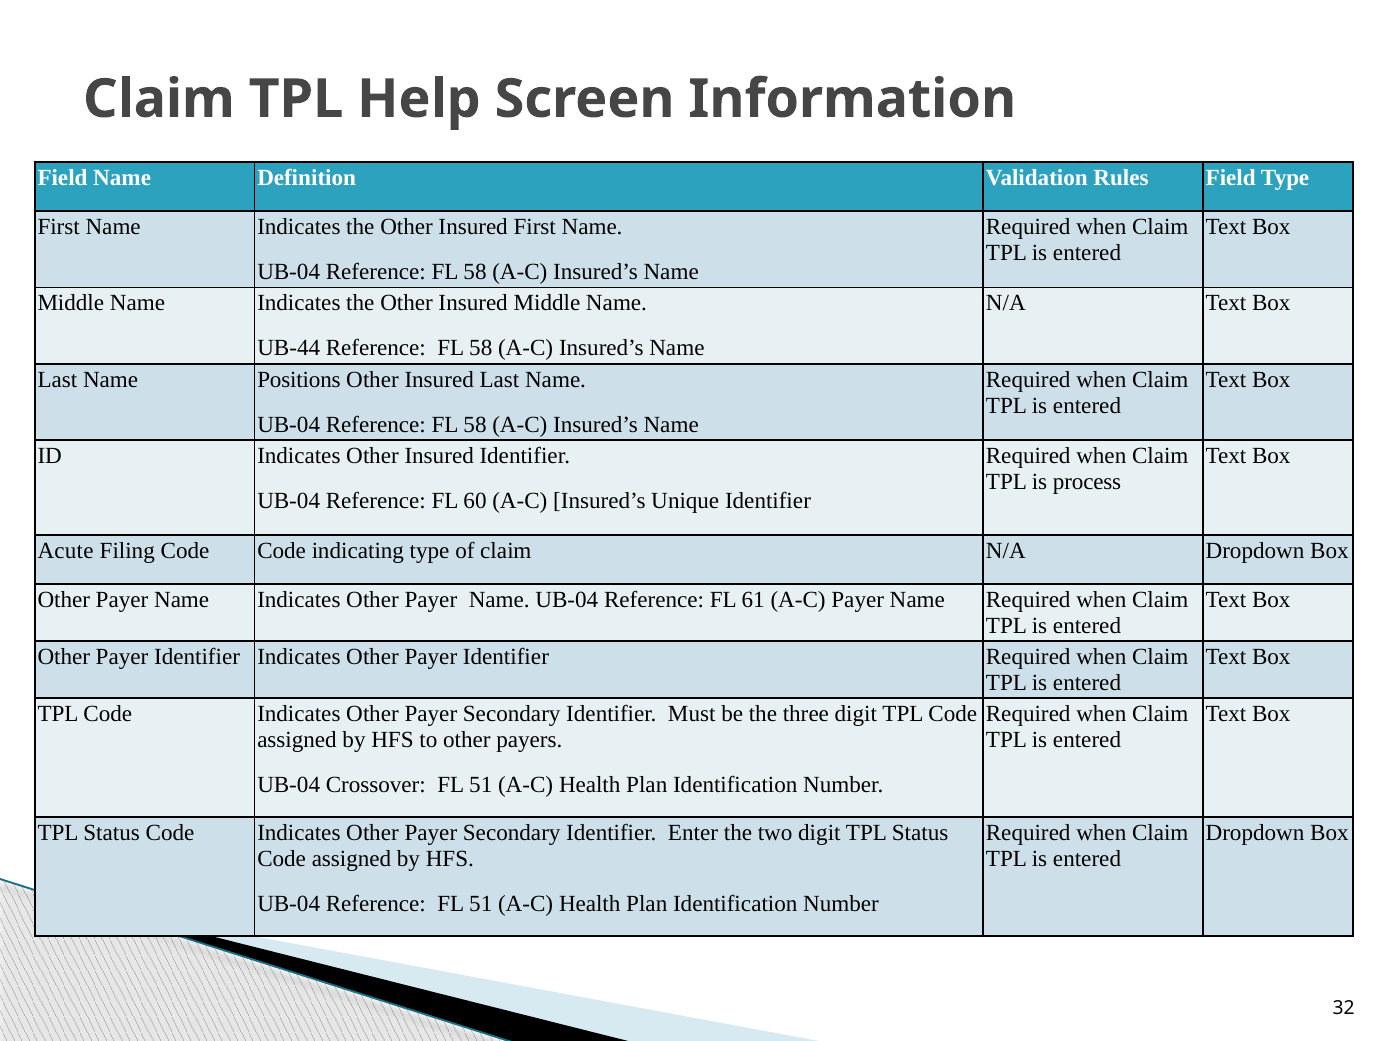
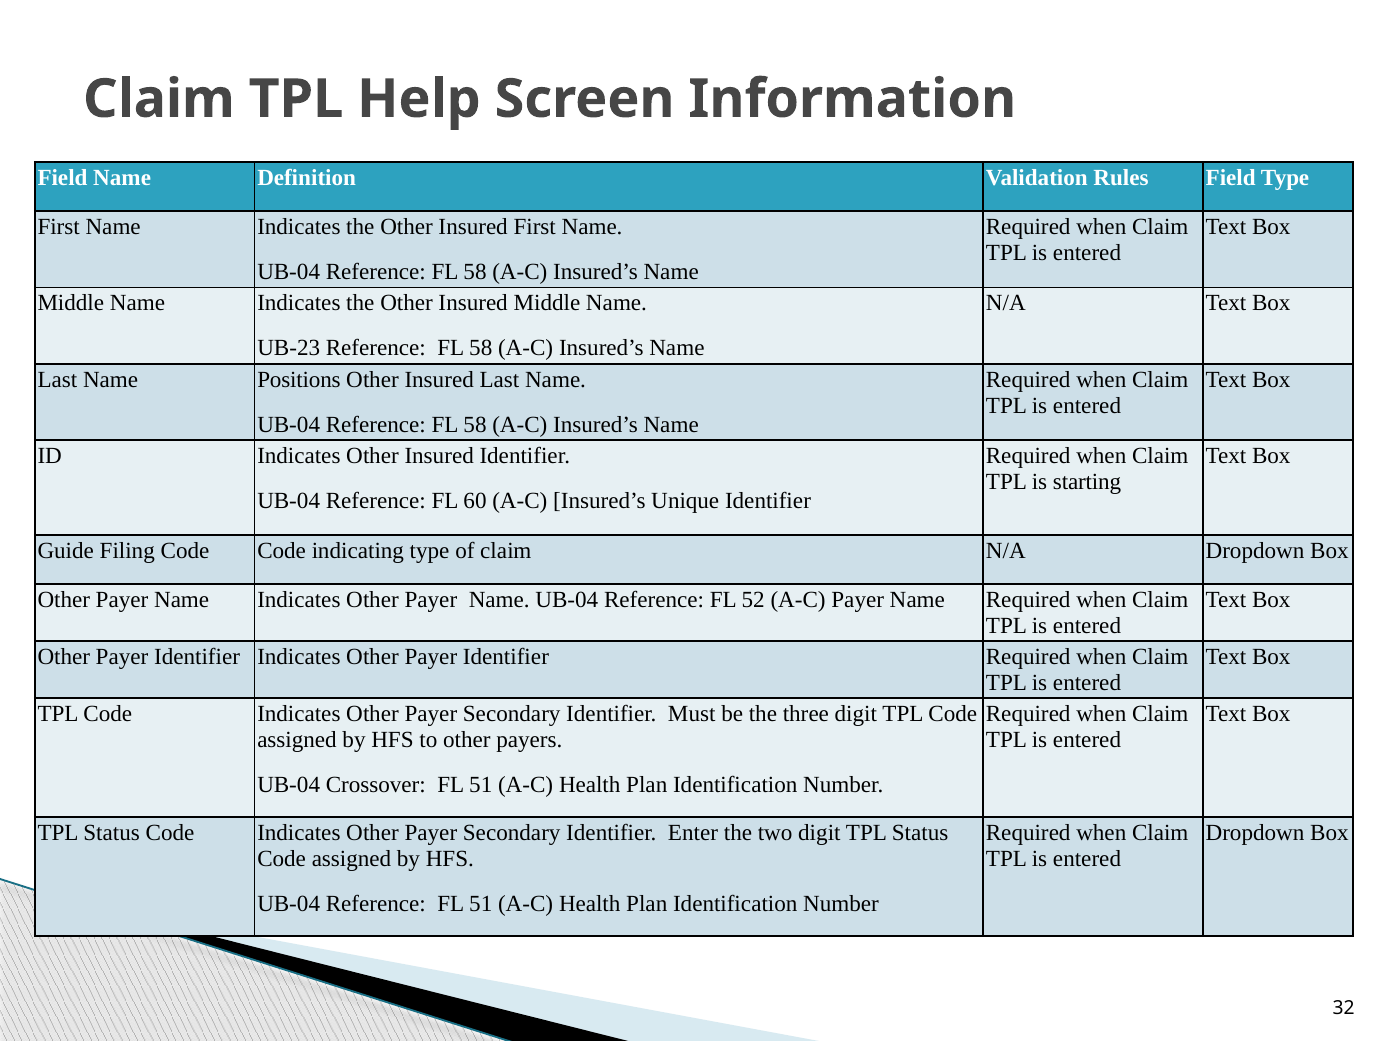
UB-44: UB-44 -> UB-23
process: process -> starting
Acute: Acute -> Guide
61: 61 -> 52
